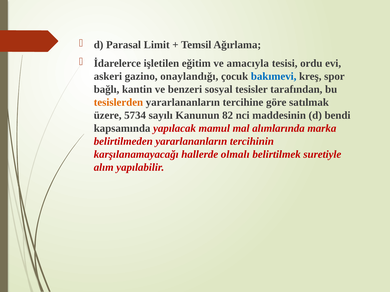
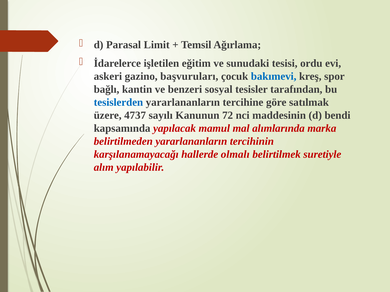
amacıyla: amacıyla -> sunudaki
onaylandığı: onaylandığı -> başvuruları
tesislerden colour: orange -> blue
5734: 5734 -> 4737
82: 82 -> 72
